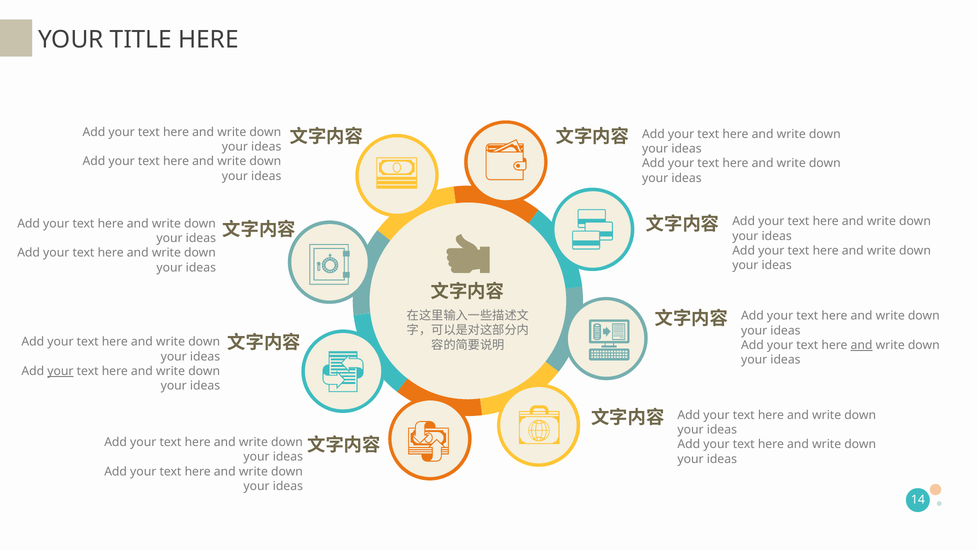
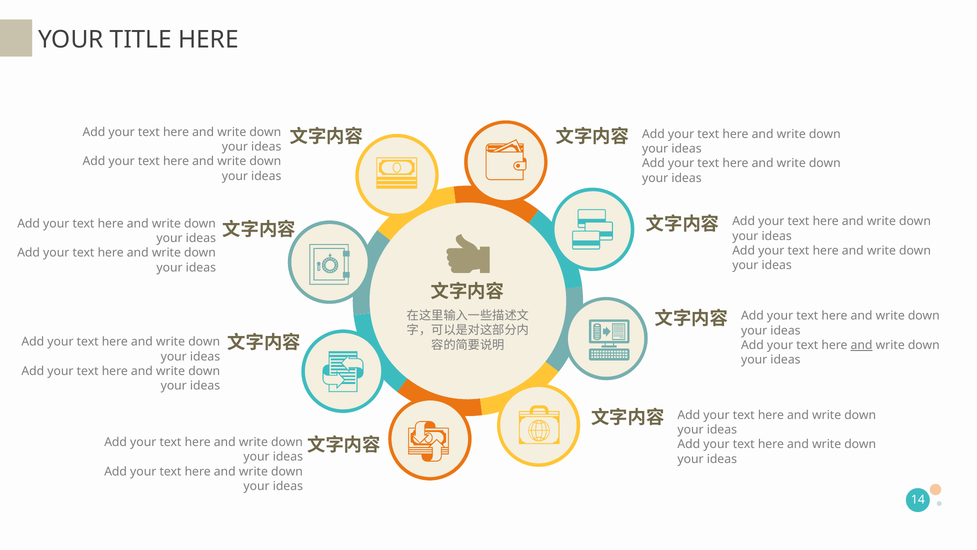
your at (60, 371) underline: present -> none
